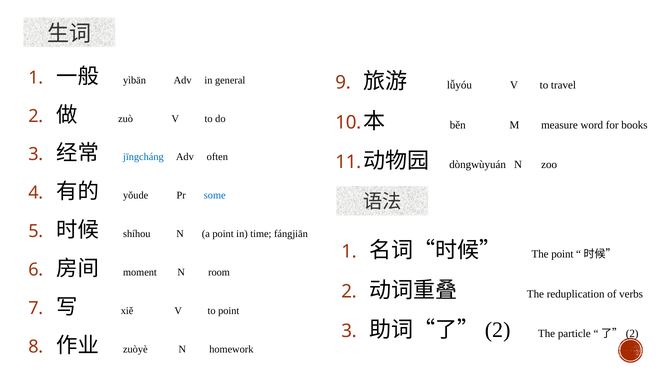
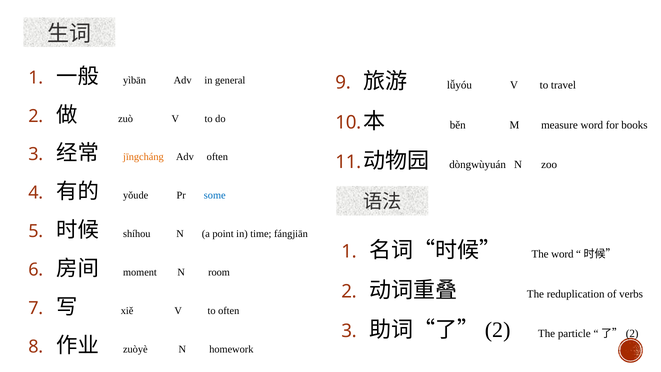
jīngcháng colour: blue -> orange
The point: point -> word
to point: point -> often
